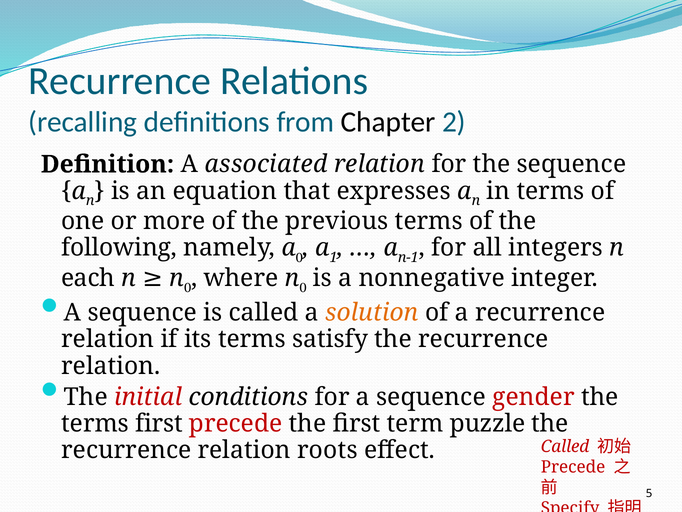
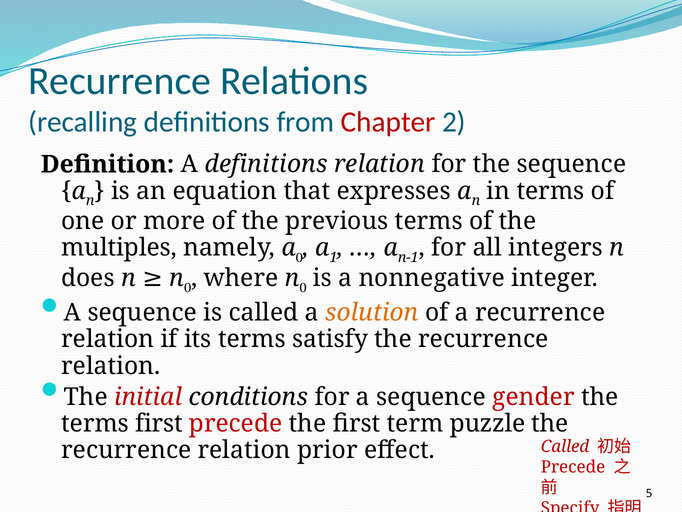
Chapter colour: black -> red
A associated: associated -> definitions
following: following -> multiples
each: each -> does
roots: roots -> prior
